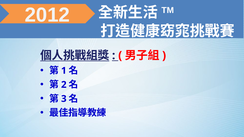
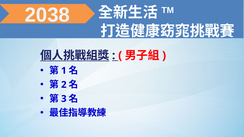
2012: 2012 -> 2038
